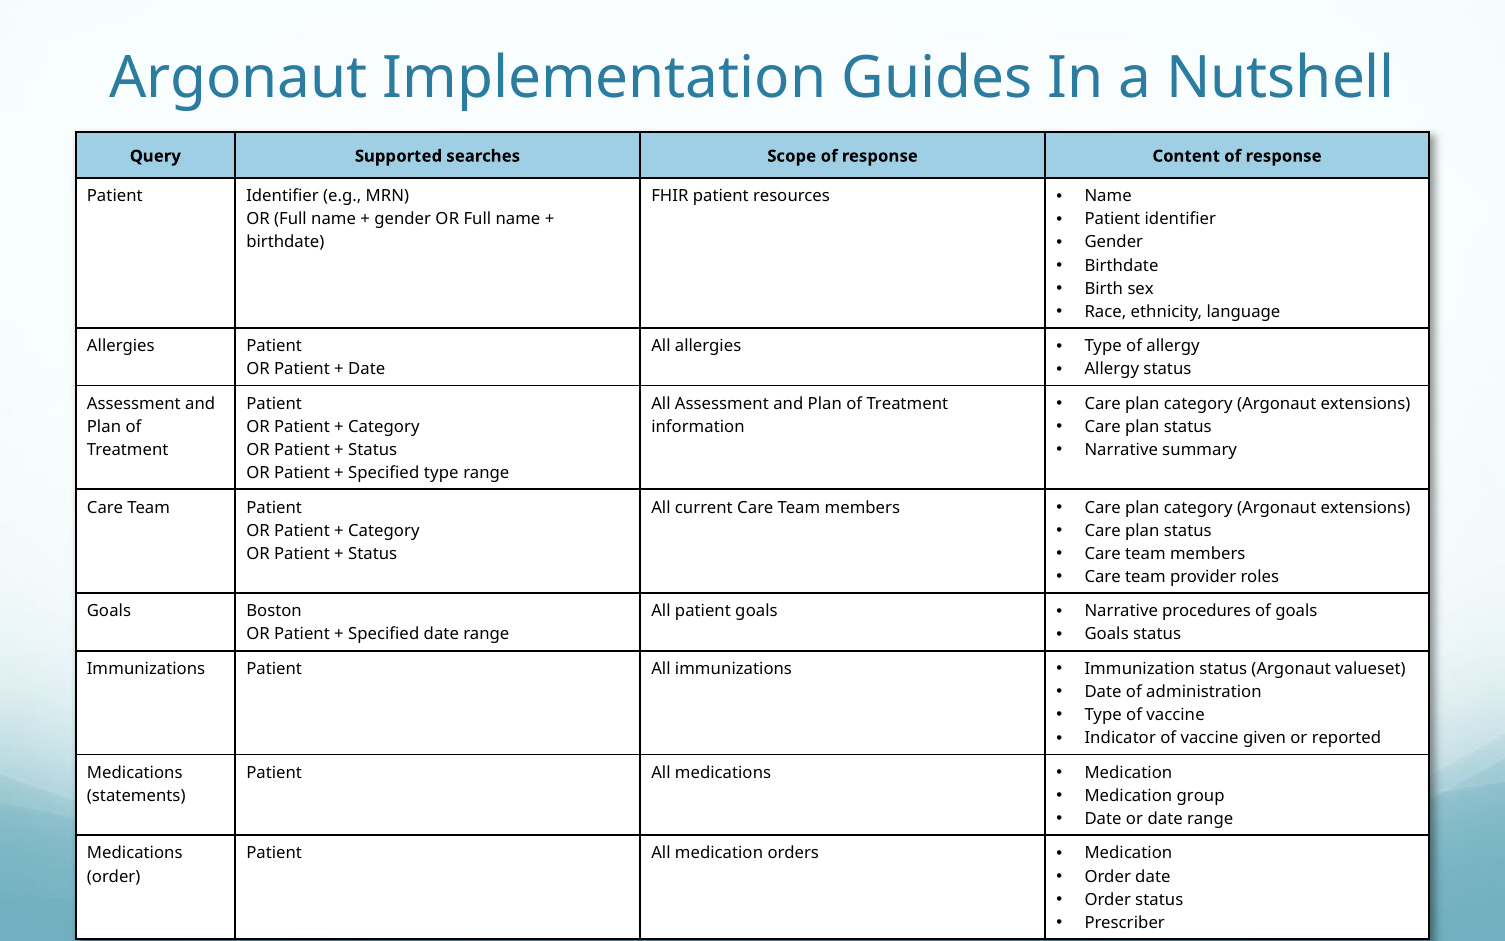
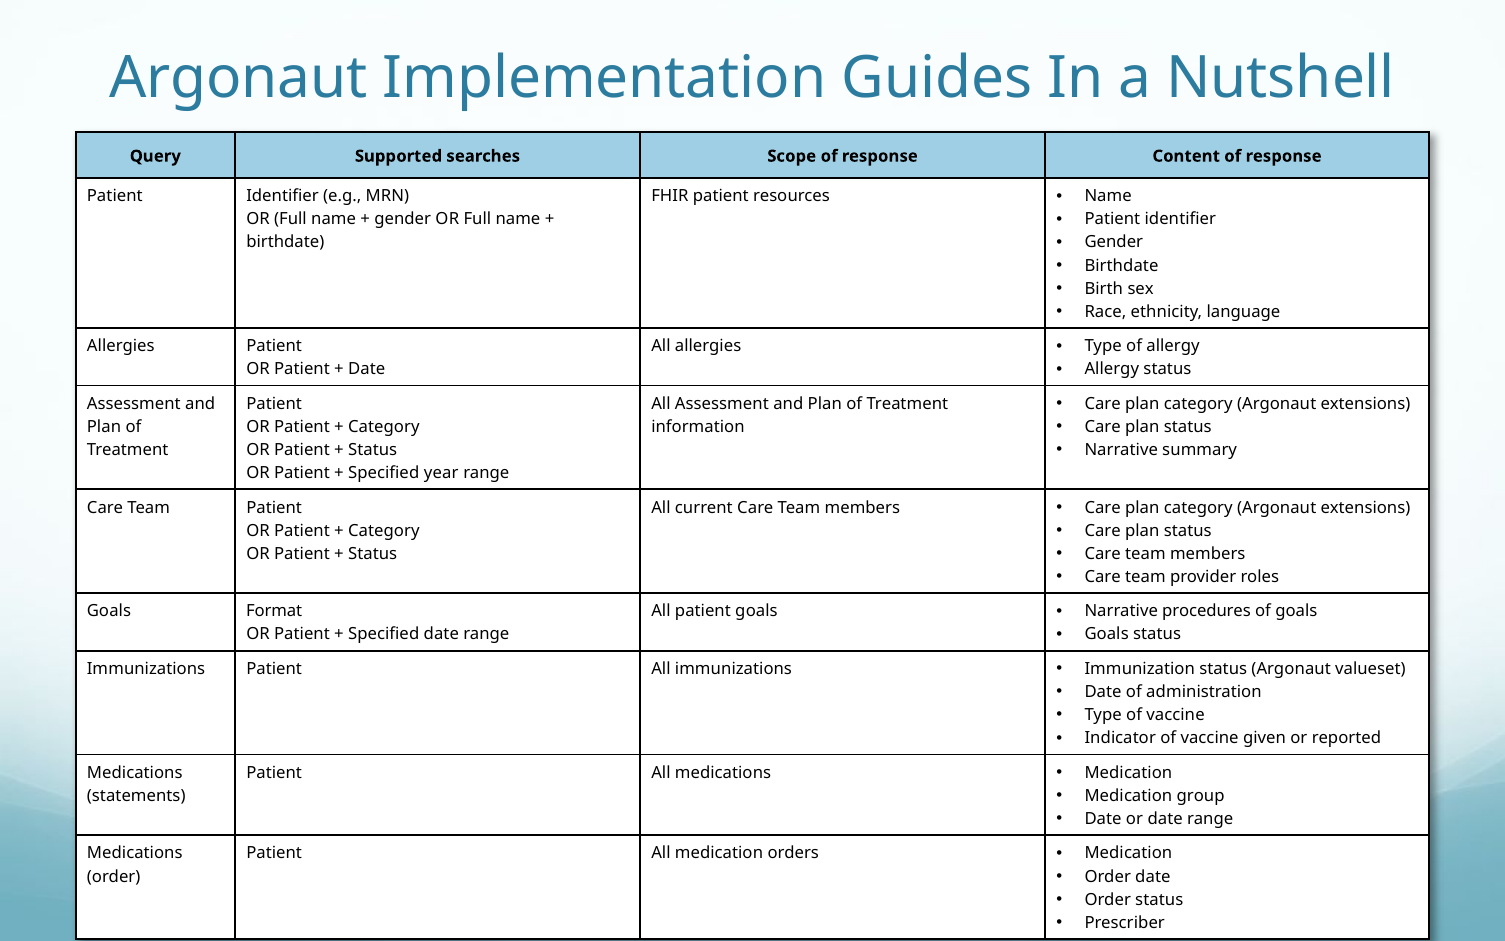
Specified type: type -> year
Boston: Boston -> Format
